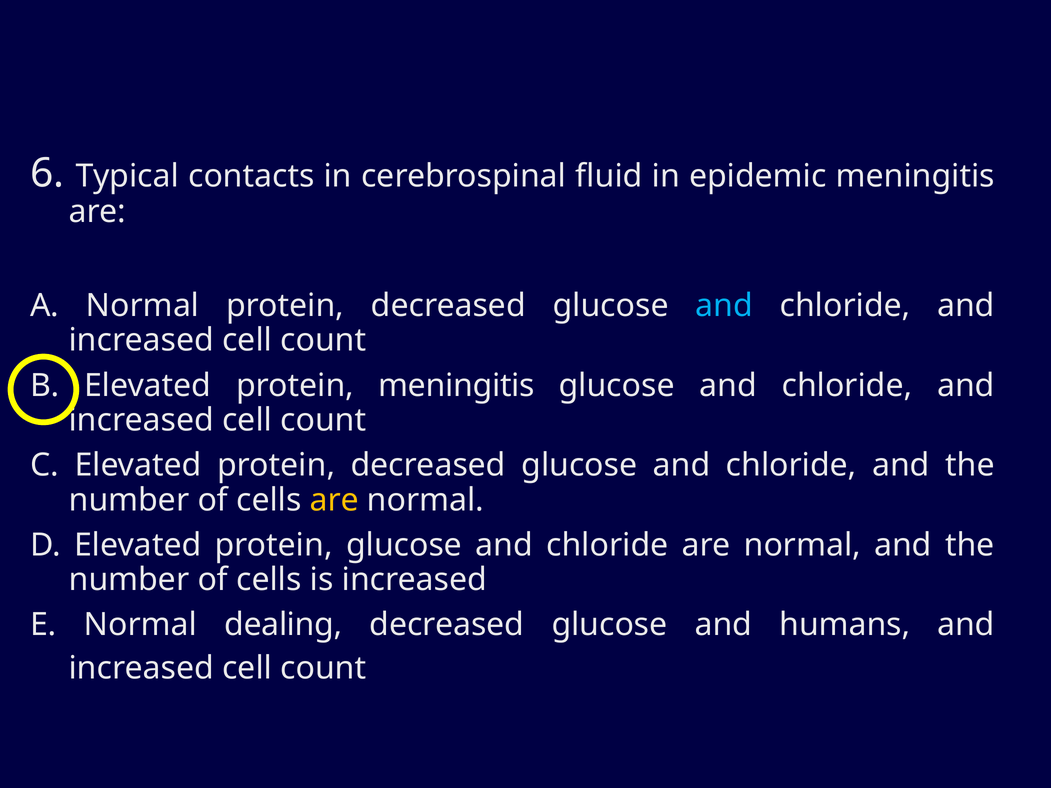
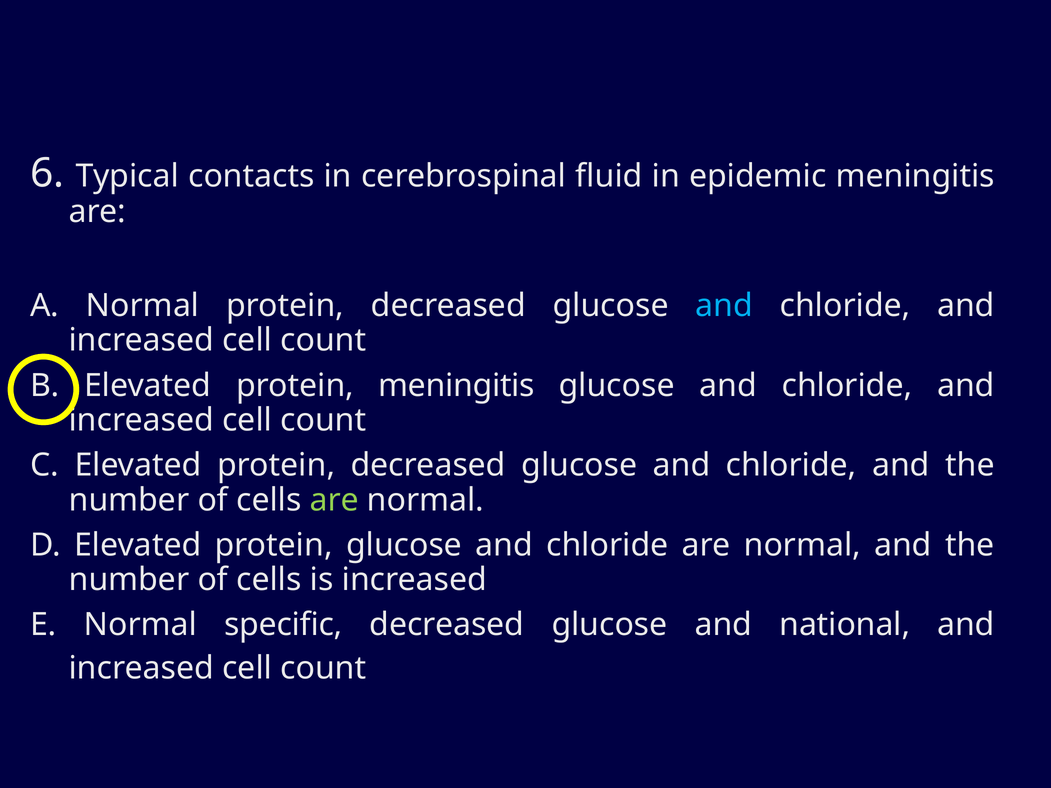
are at (334, 500) colour: yellow -> light green
dealing: dealing -> specific
humans: humans -> national
